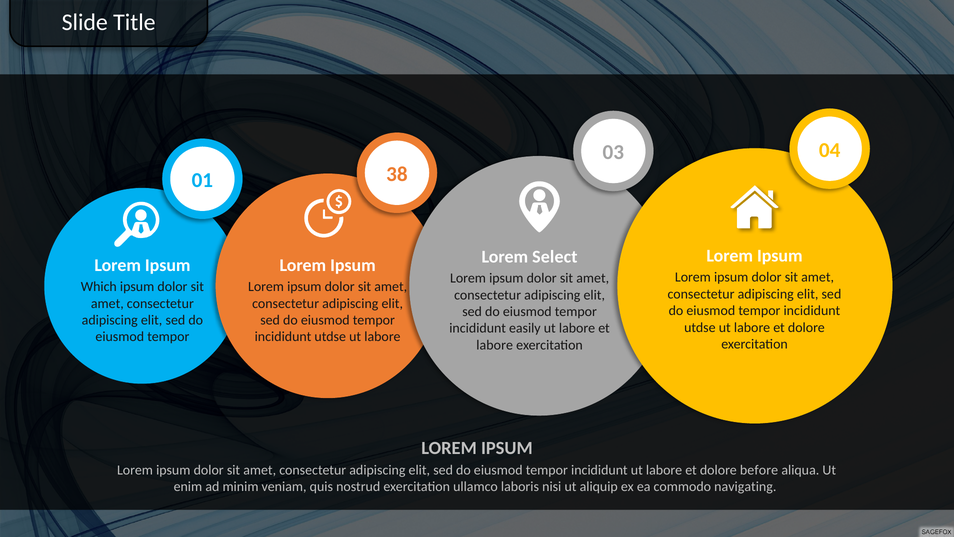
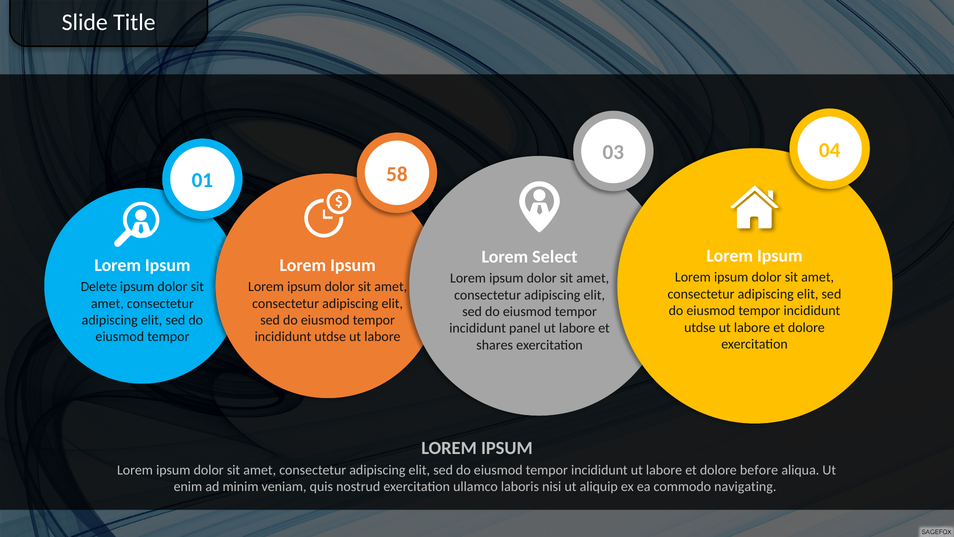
38: 38 -> 58
Which: Which -> Delete
easily: easily -> panel
labore at (495, 345): labore -> shares
